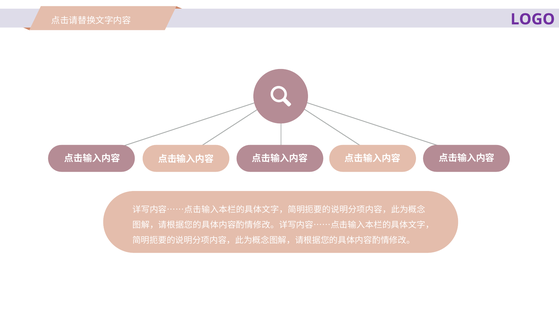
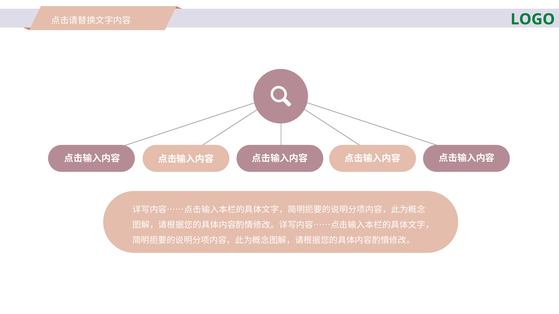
LOGO colour: purple -> green
